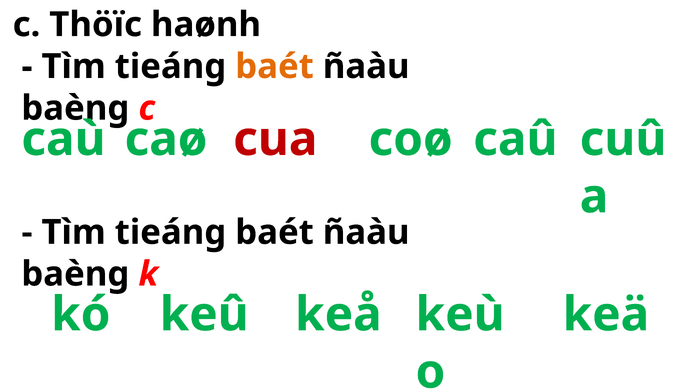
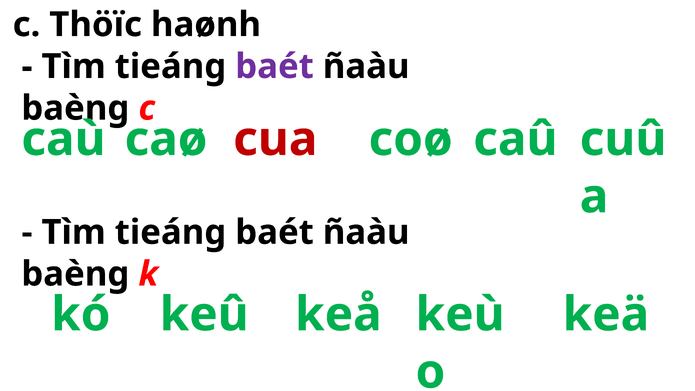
baét at (275, 66) colour: orange -> purple
